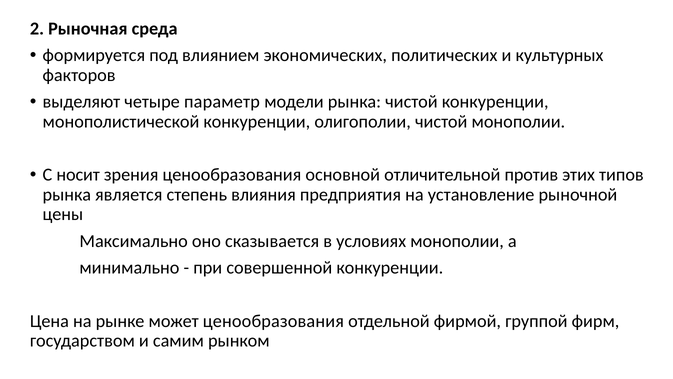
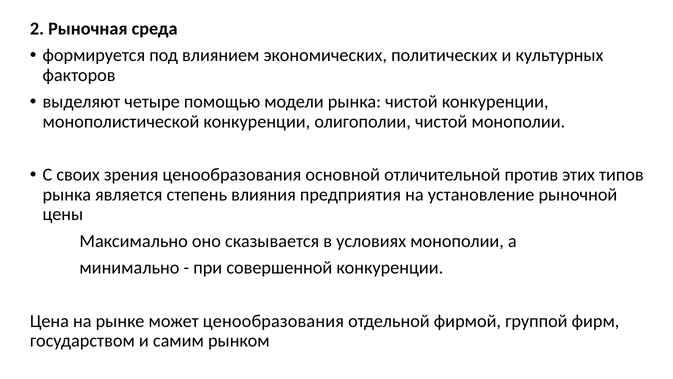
параметр: параметр -> помощью
носит: носит -> своих
